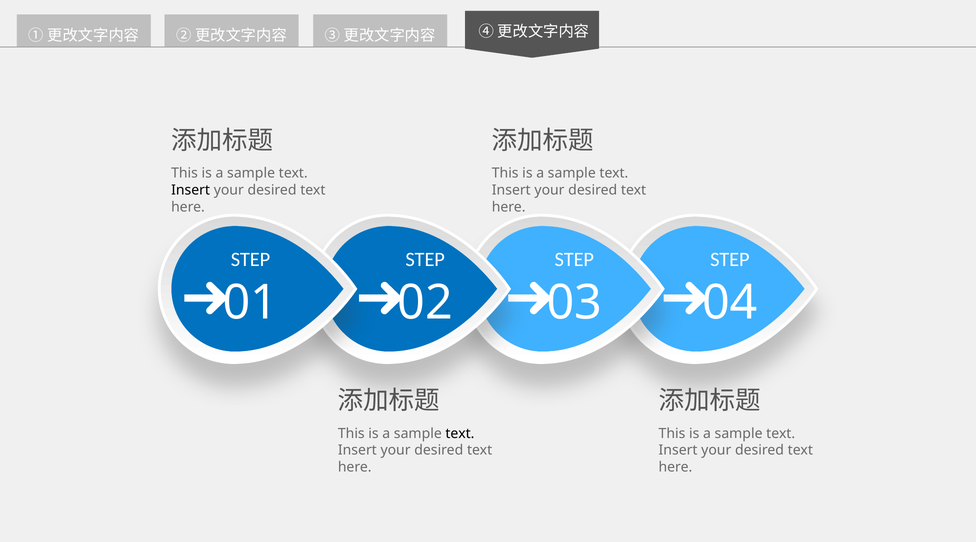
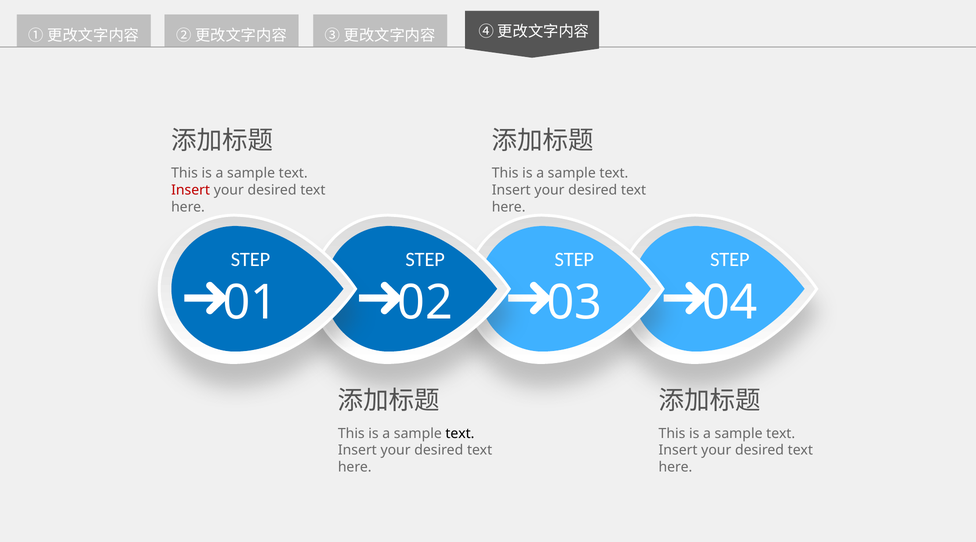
Insert at (191, 190) colour: black -> red
